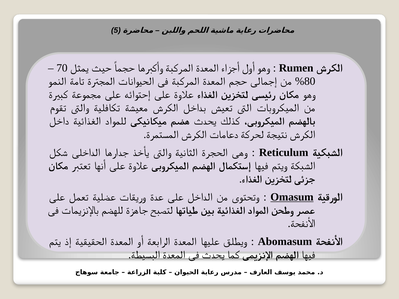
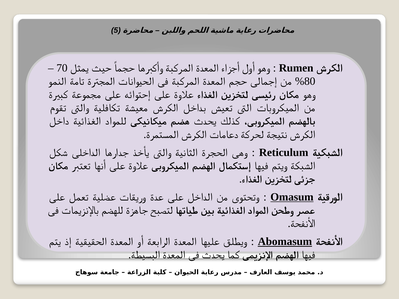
Abomasum underline: none -> present
